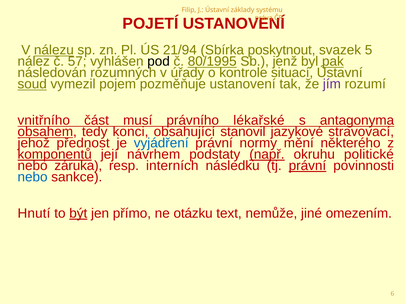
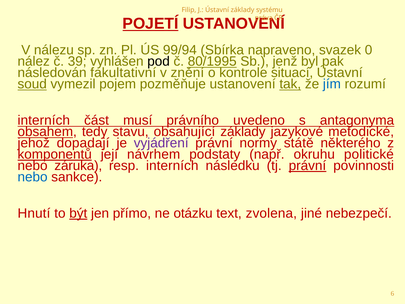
POJETÍ underline: none -> present
nálezu underline: present -> none
21/94: 21/94 -> 99/94
poskytnout: poskytnout -> napraveno
5: 5 -> 0
57: 57 -> 39
pak underline: present -> none
rozumných: rozumných -> fakultativní
úřady: úřady -> znění
tak underline: none -> present
jím colour: purple -> blue
vnitřního at (44, 120): vnitřního -> interních
lékařské: lékařské -> uvedeno
konci: konci -> stavu
obsahující stanovil: stanovil -> základy
stravovací: stravovací -> metodické
přednost: přednost -> dopadají
vyjádření colour: blue -> purple
mění: mění -> státě
např underline: present -> none
nemůže: nemůže -> zvolena
omezením: omezením -> nebezpečí
